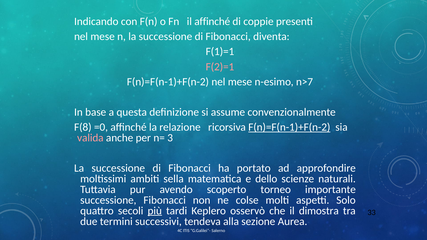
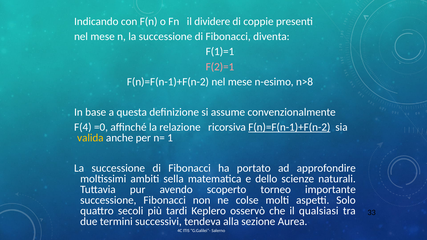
il affinché: affinché -> dividere
n>7: n>7 -> n>8
F(8: F(8 -> F(4
valida colour: pink -> yellow
3: 3 -> 1
più underline: present -> none
dimostra: dimostra -> qualsiasi
